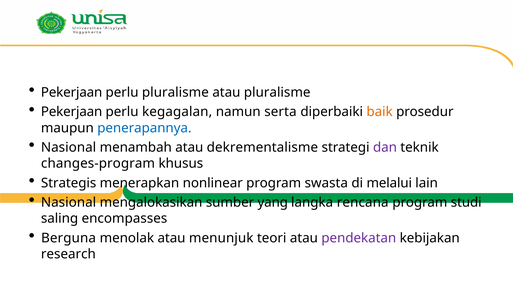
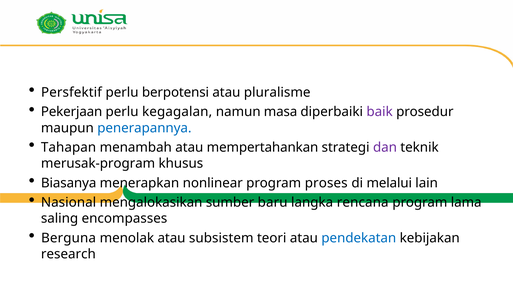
Pekerjaan at (72, 92): Pekerjaan -> Persfektif
perlu pluralisme: pluralisme -> berpotensi
serta: serta -> masa
baik colour: orange -> purple
Nasional at (69, 147): Nasional -> Tahapan
dekrementalisme: dekrementalisme -> mempertahankan
changes-program: changes-program -> merusak-program
Strategis: Strategis -> Biasanya
swasta: swasta -> proses
yang: yang -> baru
studi: studi -> lama
menunjuk: menunjuk -> subsistem
pendekatan colour: purple -> blue
